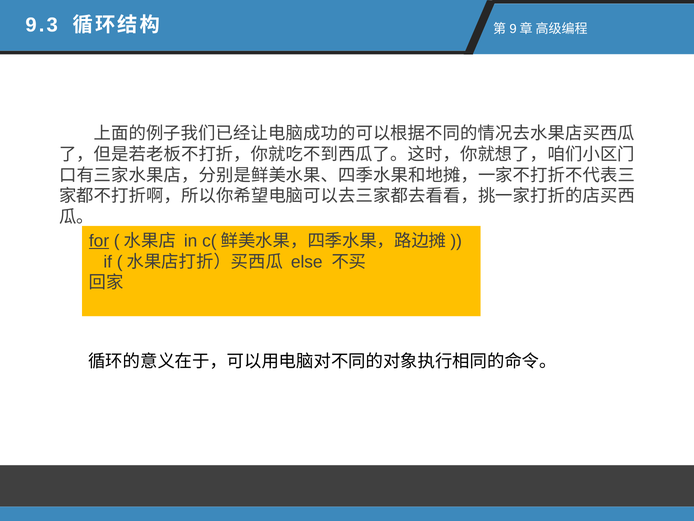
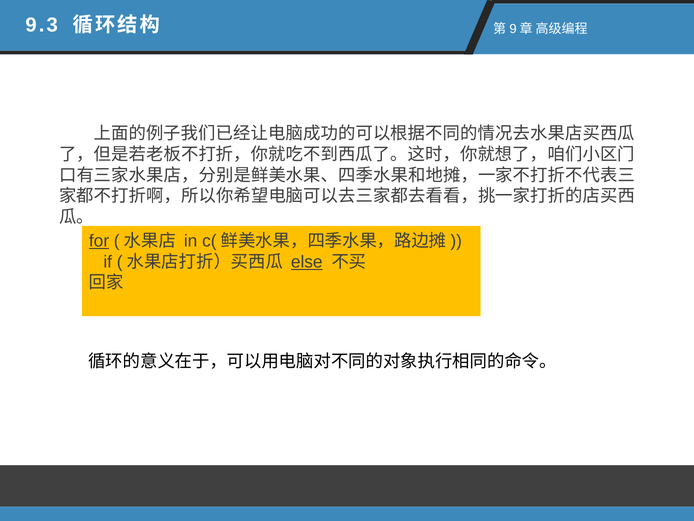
else underline: none -> present
